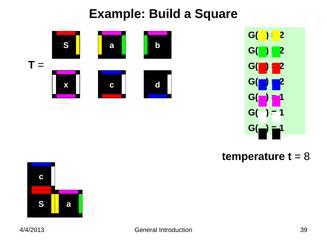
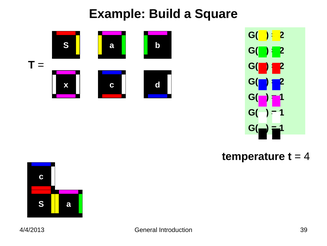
8: 8 -> 4
